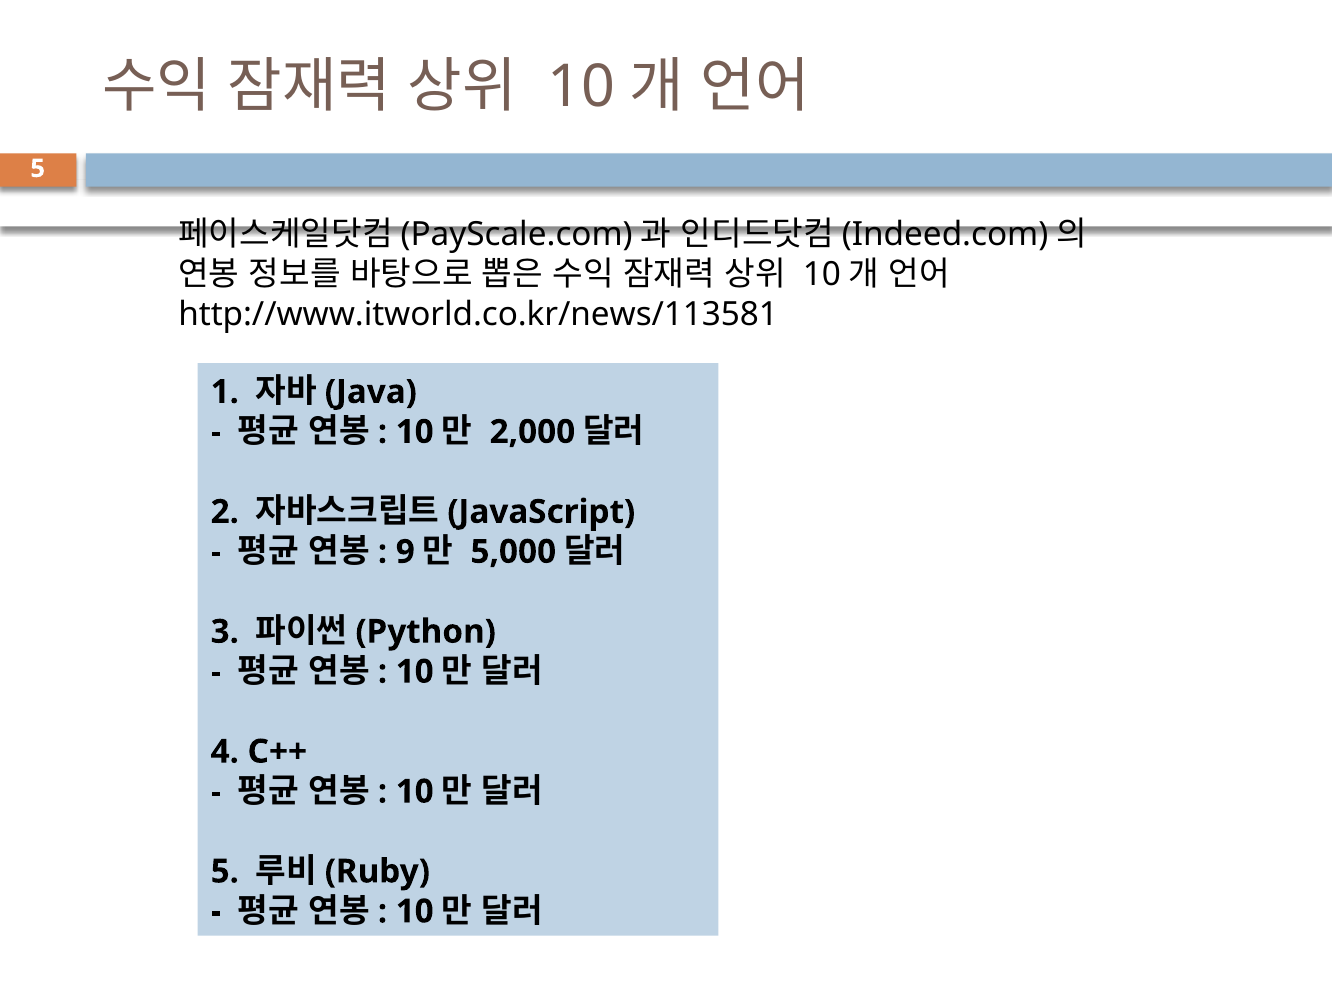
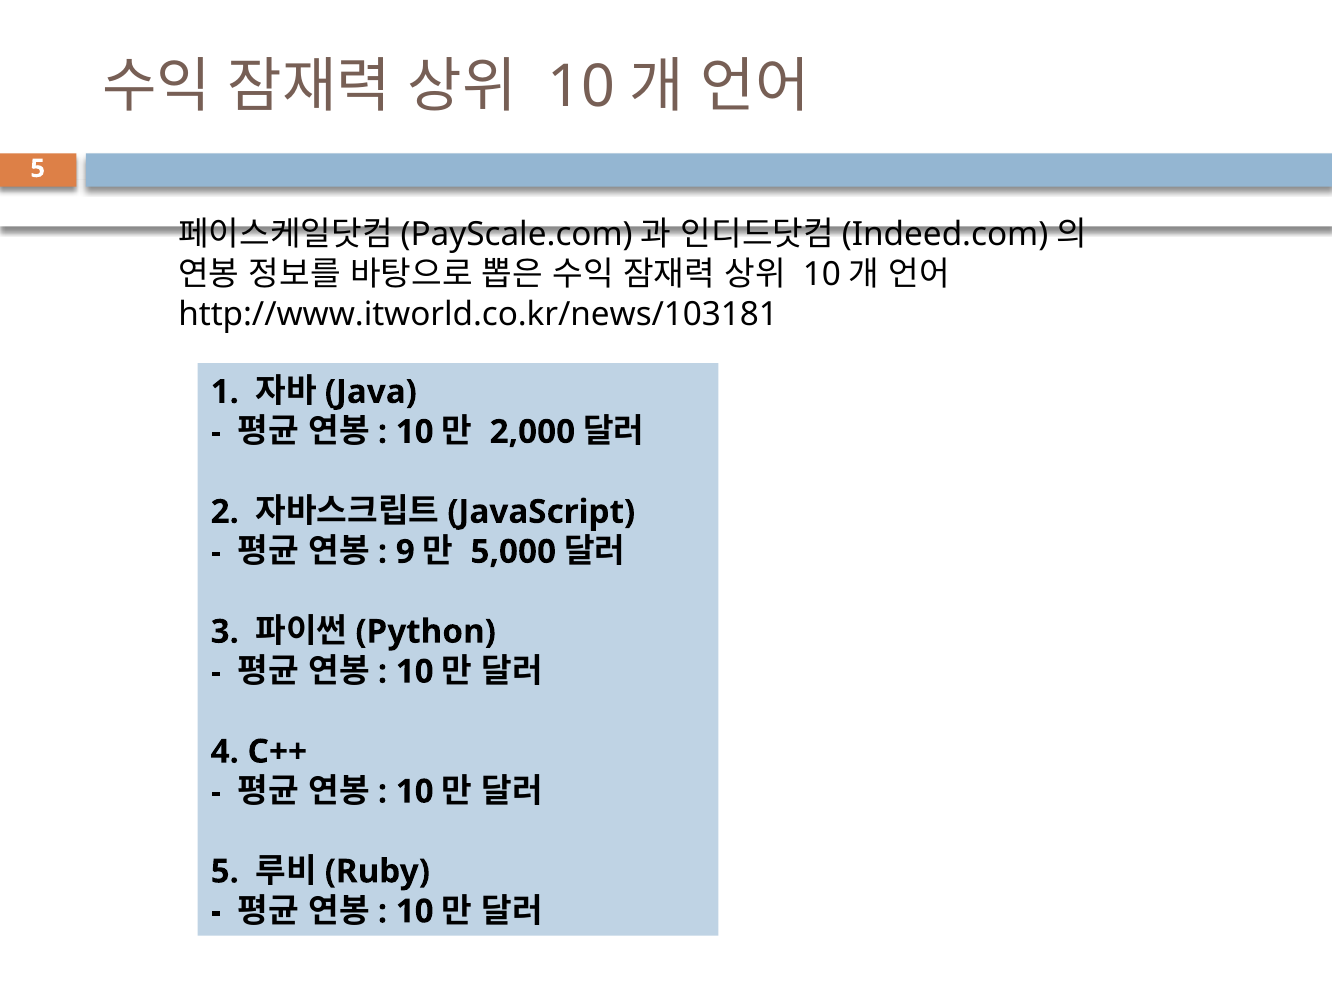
http://www.itworld.co.kr/news/113581: http://www.itworld.co.kr/news/113581 -> http://www.itworld.co.kr/news/103181
